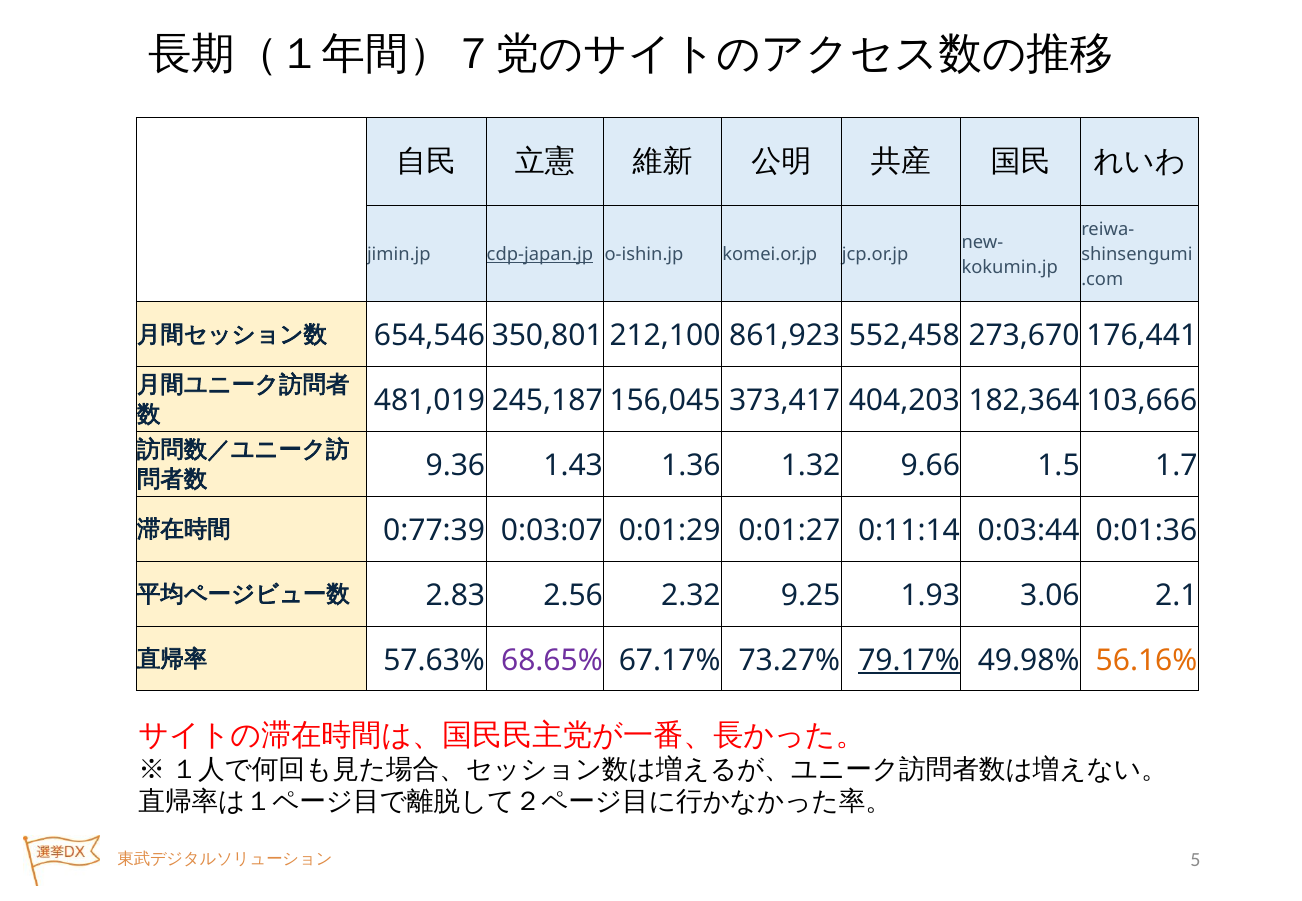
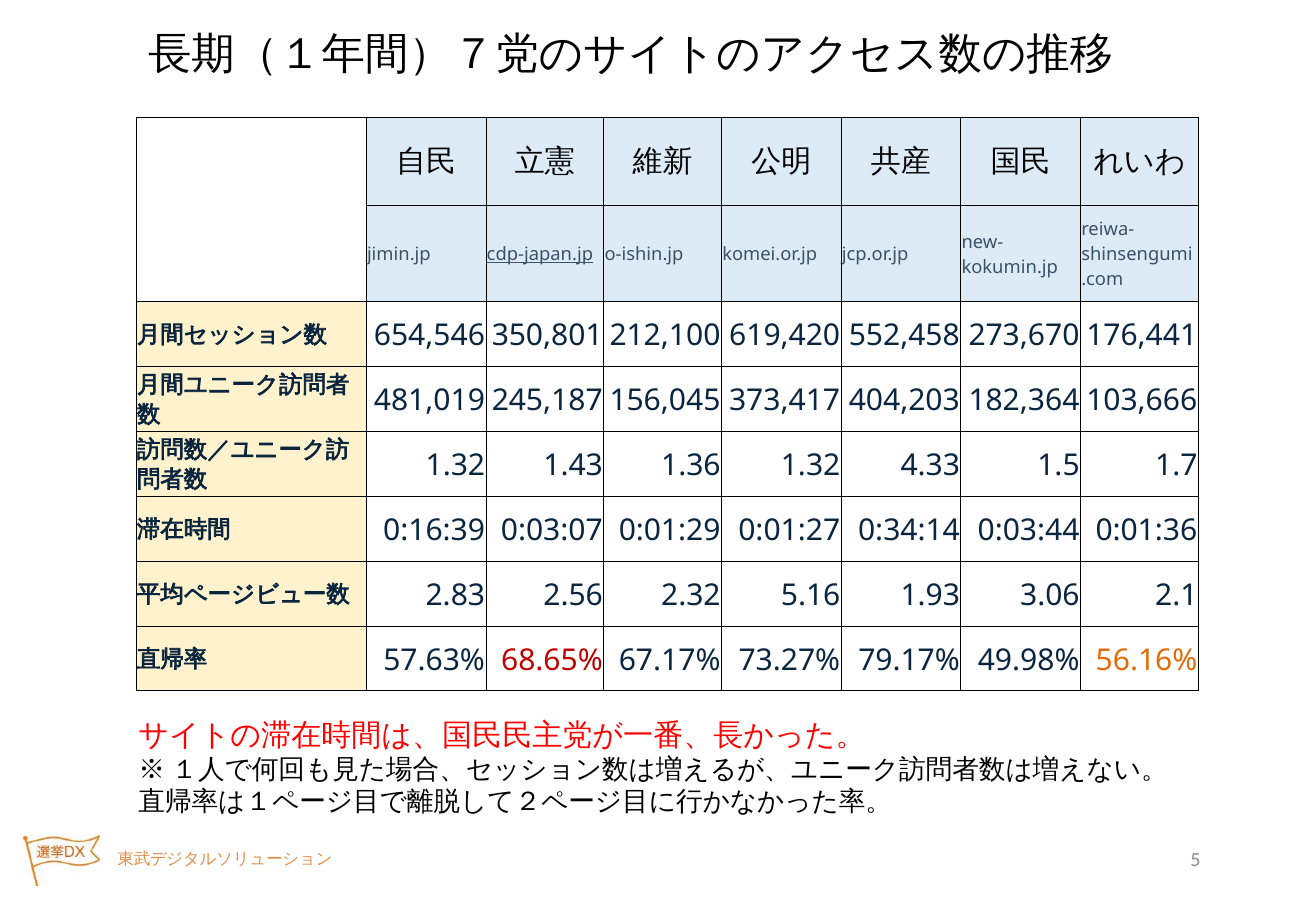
861,923: 861,923 -> 619,420
9.36 at (455, 466): 9.36 -> 1.32
9.66: 9.66 -> 4.33
0:77:39: 0:77:39 -> 0:16:39
0:11:14: 0:11:14 -> 0:34:14
9.25: 9.25 -> 5.16
68.65% colour: purple -> red
79.17% underline: present -> none
